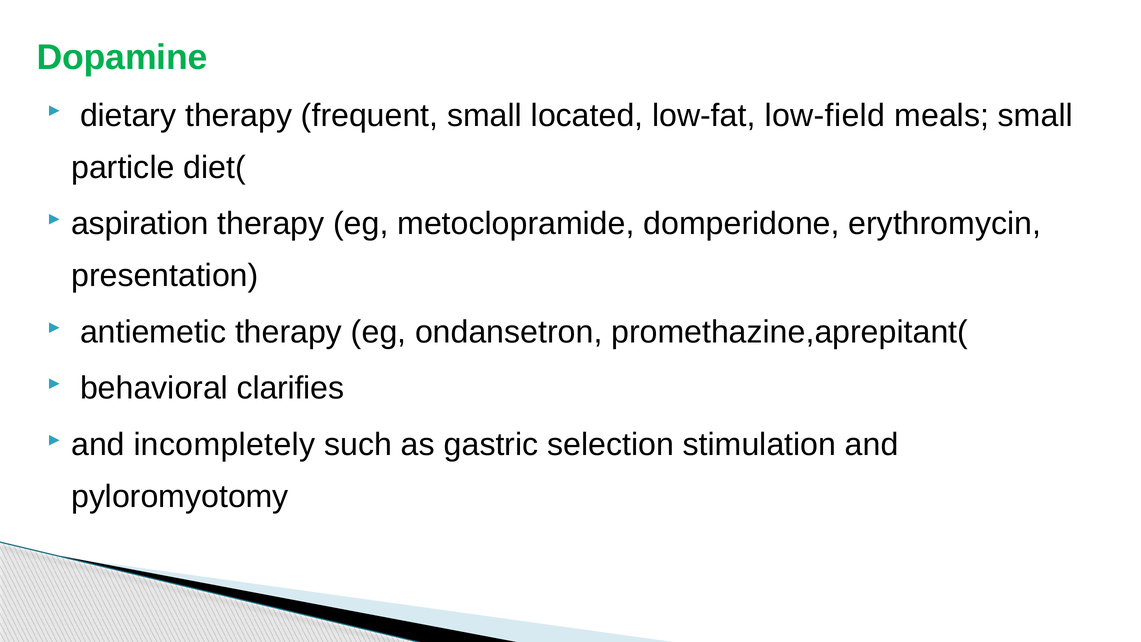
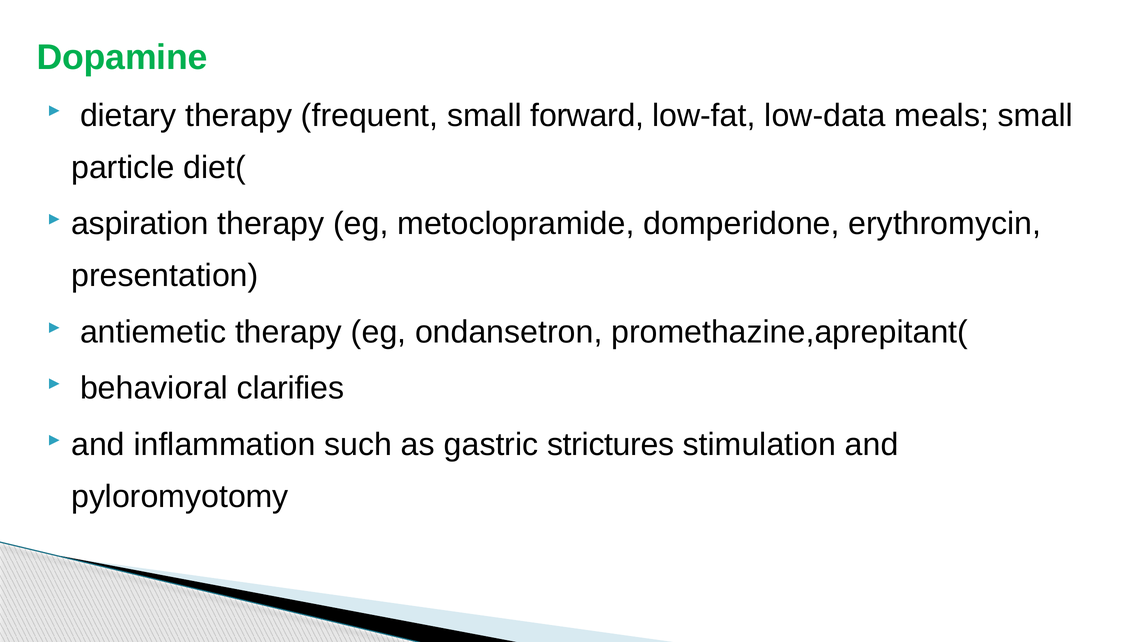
located: located -> forward
low-field: low-field -> low-data
incompletely: incompletely -> inflammation
selection: selection -> strictures
